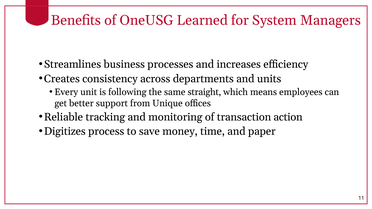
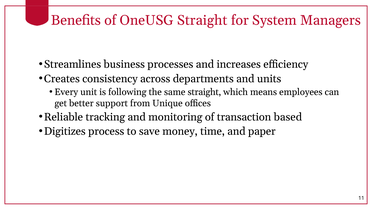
OneUSG Learned: Learned -> Straight
action: action -> based
